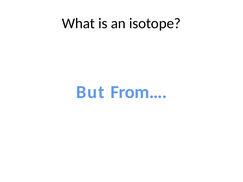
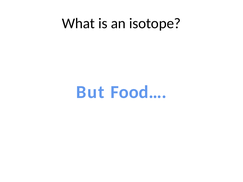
From…: From… -> Food…
